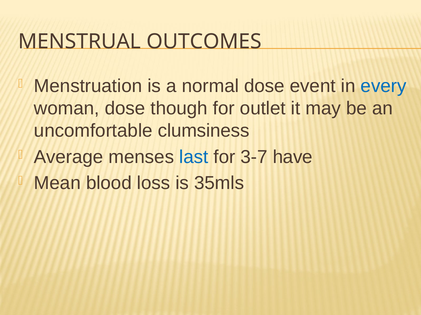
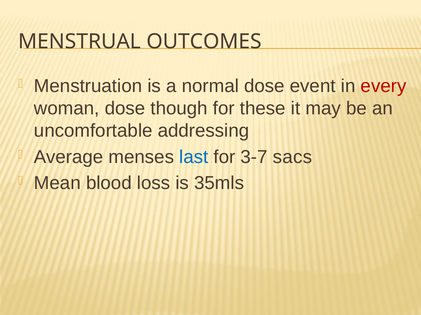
every colour: blue -> red
outlet: outlet -> these
clumsiness: clumsiness -> addressing
have: have -> sacs
